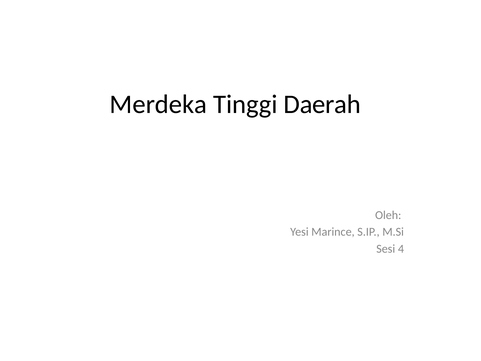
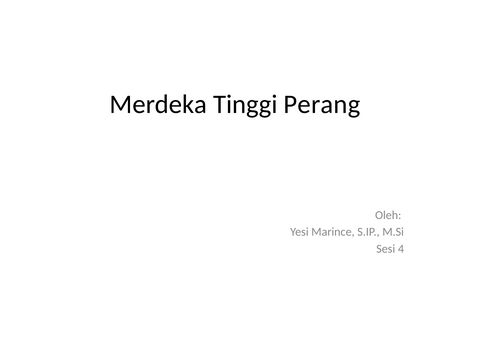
Daerah: Daerah -> Perang
